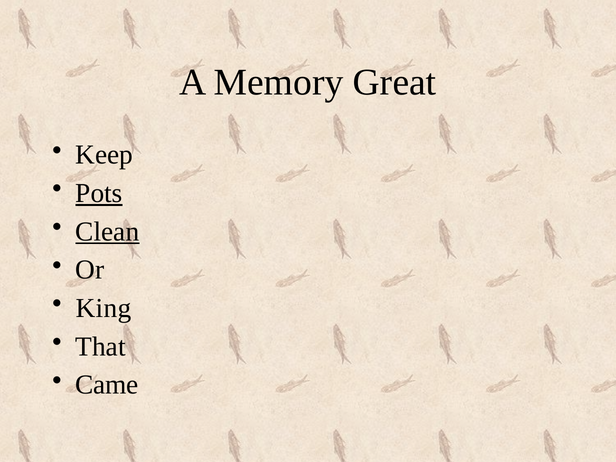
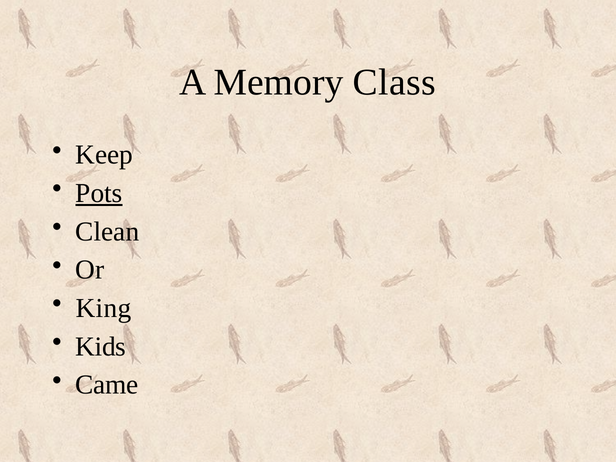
Great: Great -> Class
Clean underline: present -> none
That: That -> Kids
